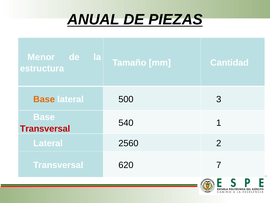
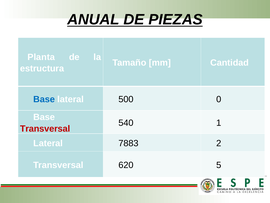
Menor: Menor -> Planta
Base at (44, 99) colour: orange -> blue
3: 3 -> 0
2560: 2560 -> 7883
7: 7 -> 5
